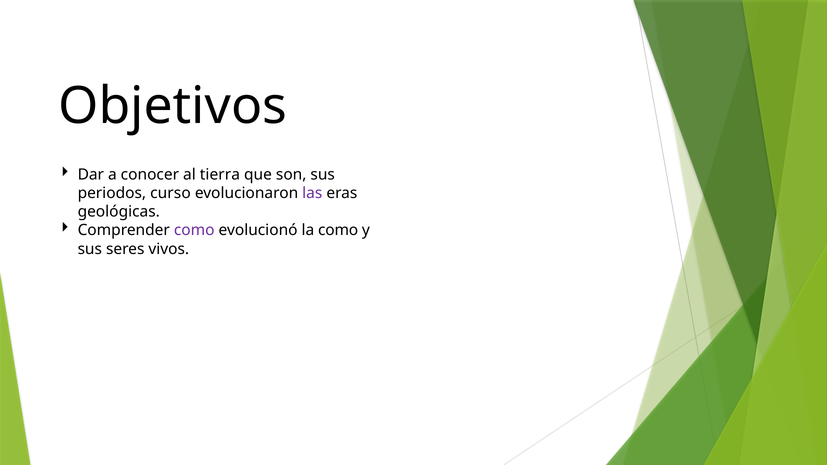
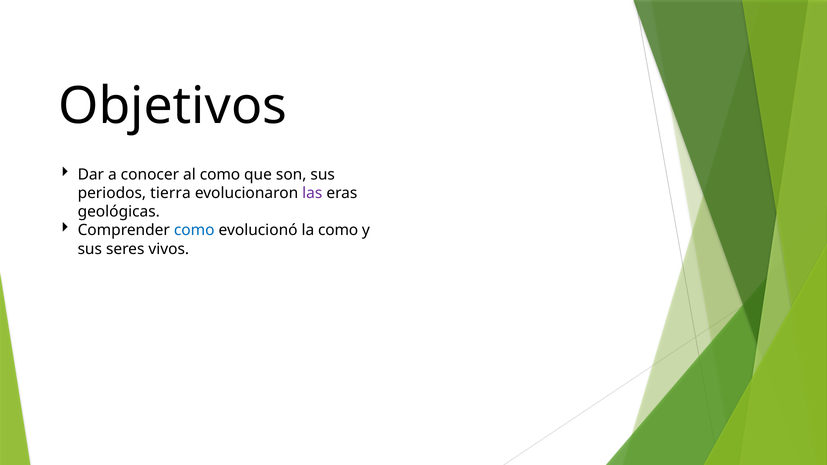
al tierra: tierra -> como
curso: curso -> tierra
como at (194, 230) colour: purple -> blue
